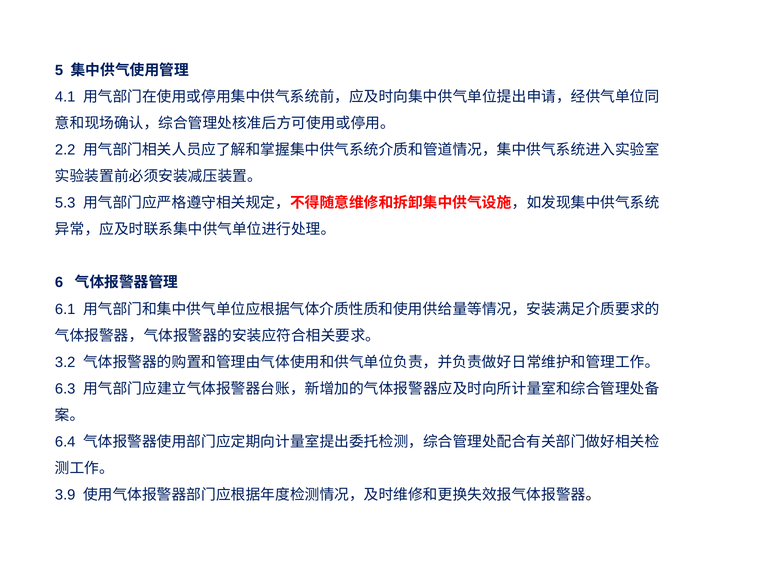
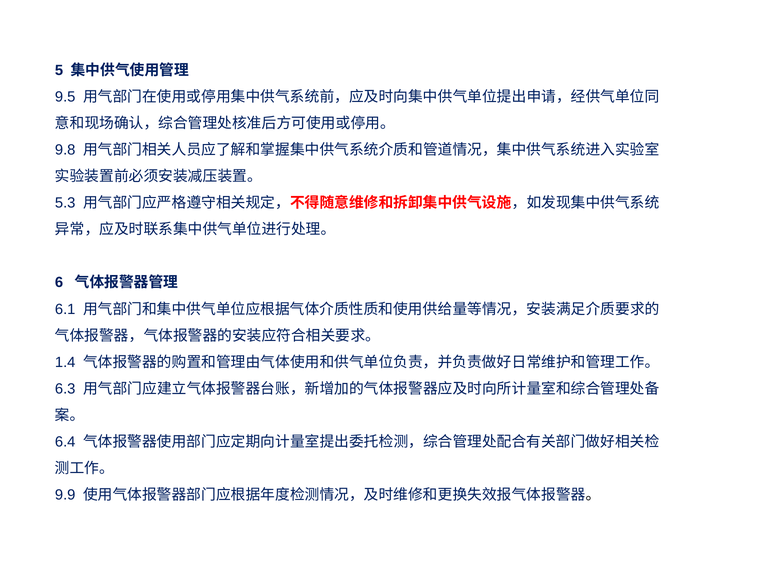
4.1: 4.1 -> 9.5
2.2: 2.2 -> 9.8
3.2: 3.2 -> 1.4
3.9: 3.9 -> 9.9
